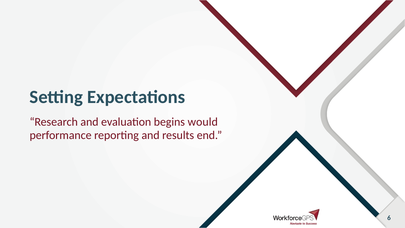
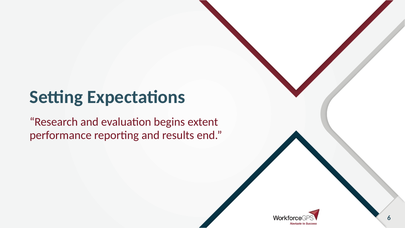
would: would -> extent
